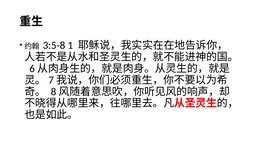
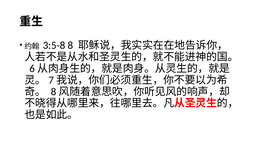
1: 1 -> 8
